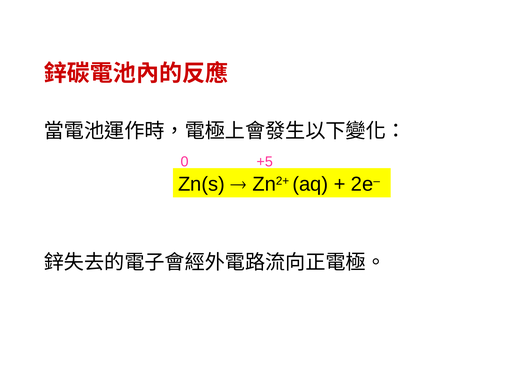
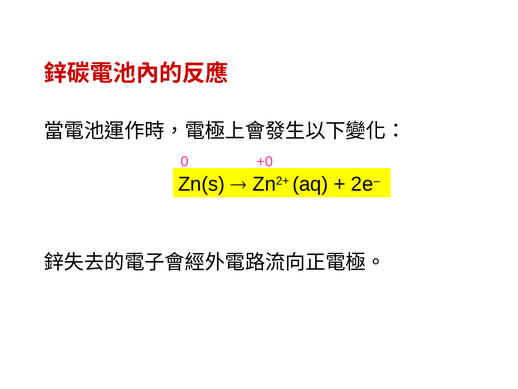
+5: +5 -> +0
